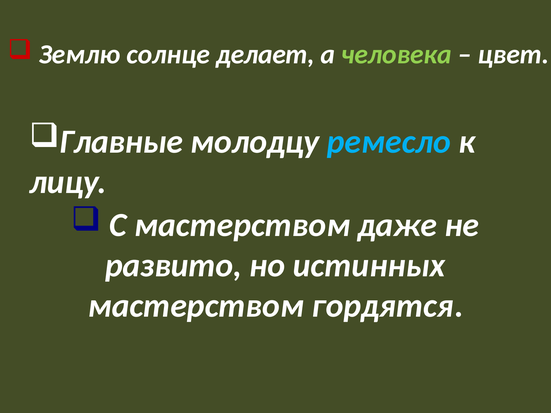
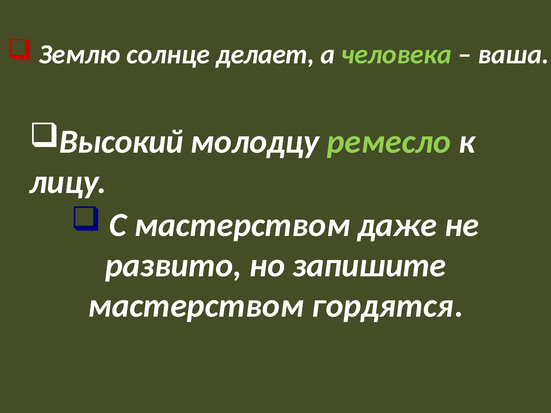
цвет: цвет -> ваша
Главные: Главные -> Высокий
ремесло colour: light blue -> light green
истинных: истинных -> запишите
